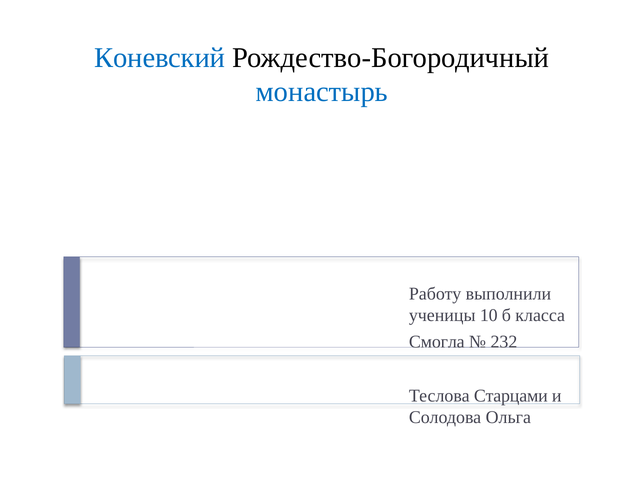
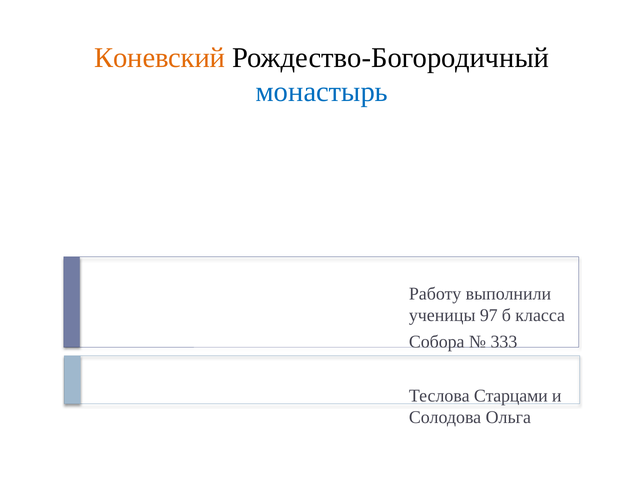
Коневский colour: blue -> orange
10: 10 -> 97
Смогла: Смогла -> Собора
232: 232 -> 333
